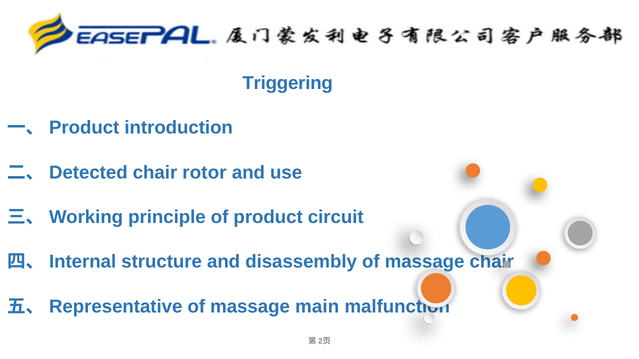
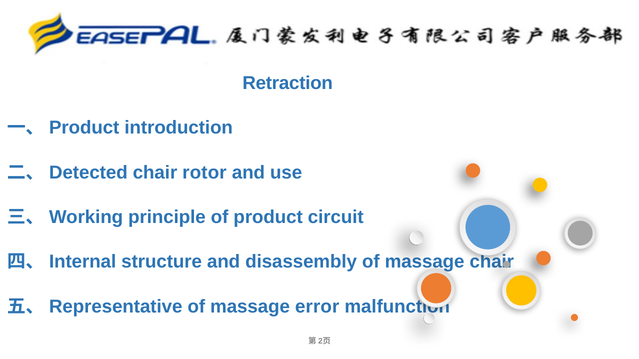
Triggering: Triggering -> Retraction
main: main -> error
